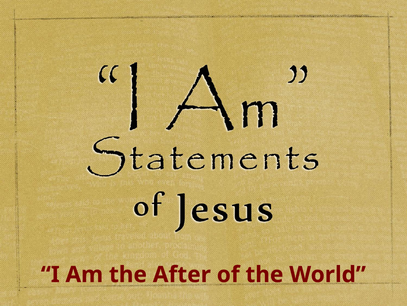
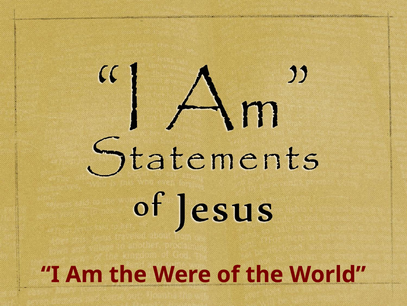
After: After -> Were
